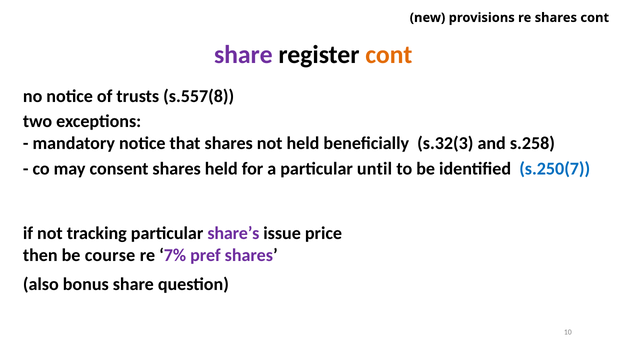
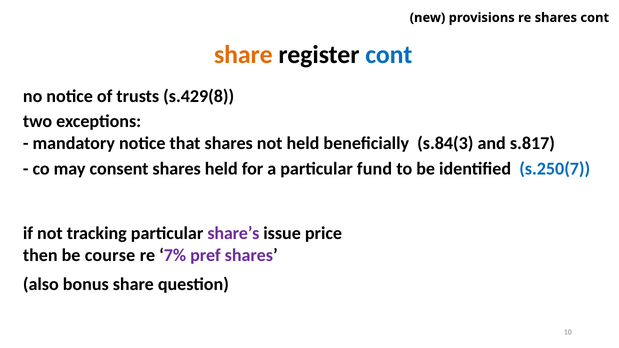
share at (243, 55) colour: purple -> orange
cont at (389, 55) colour: orange -> blue
s.557(8: s.557(8 -> s.429(8
s.32(3: s.32(3 -> s.84(3
s.258: s.258 -> s.817
until: until -> fund
